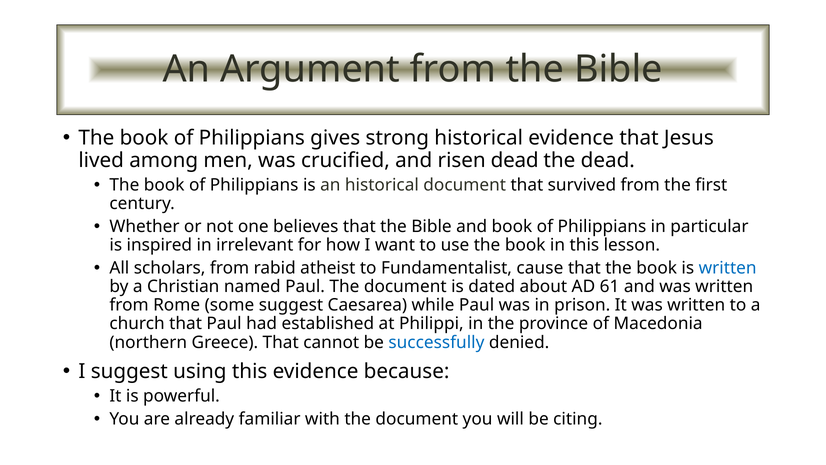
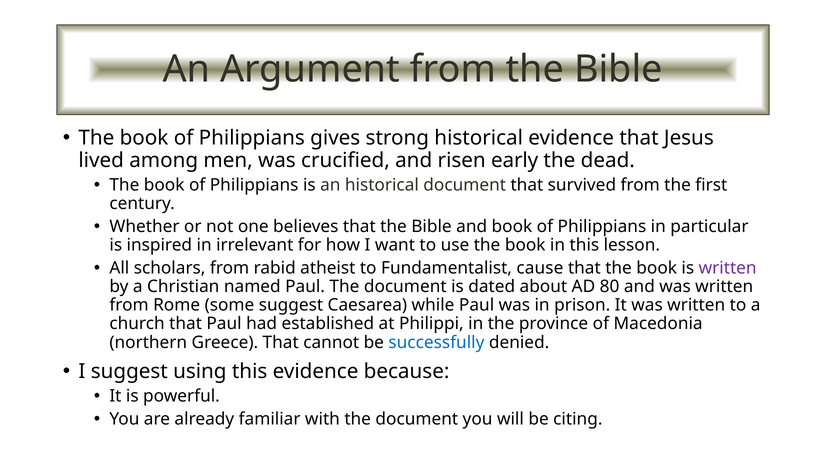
risen dead: dead -> early
written at (728, 268) colour: blue -> purple
61: 61 -> 80
